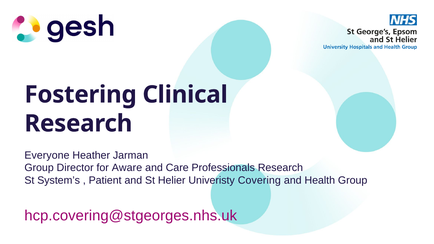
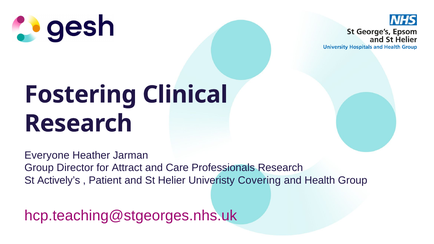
Aware: Aware -> Attract
System’s: System’s -> Actively’s
hcp.covering@stgeorges.nhs.uk: hcp.covering@stgeorges.nhs.uk -> hcp.teaching@stgeorges.nhs.uk
